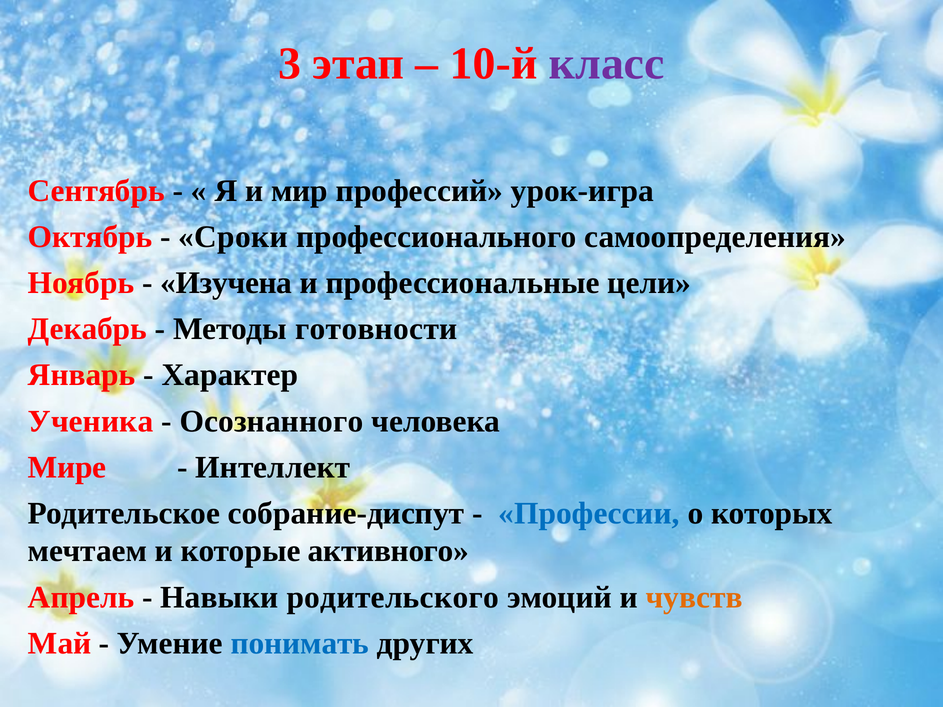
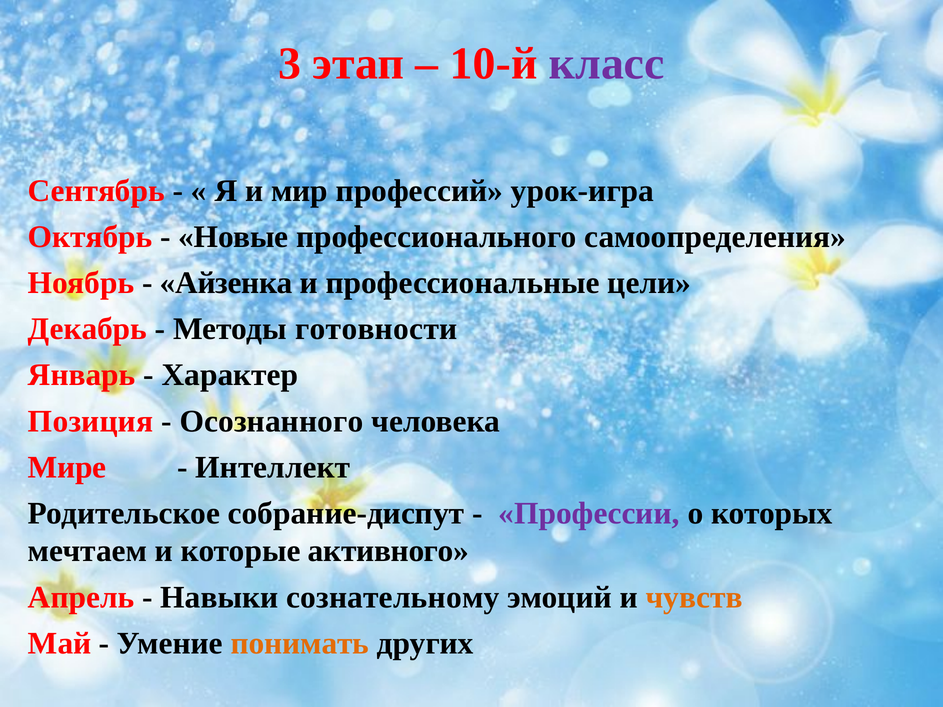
Сроки: Сроки -> Новые
Изучена: Изучена -> Айзенка
Ученика: Ученика -> Позиция
Профессии colour: blue -> purple
родительского: родительского -> сознательному
понимать colour: blue -> orange
